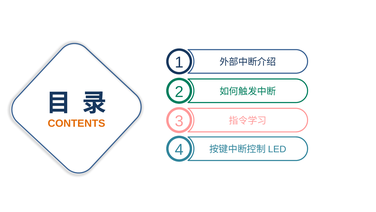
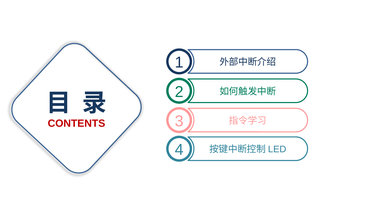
CONTENTS colour: orange -> red
